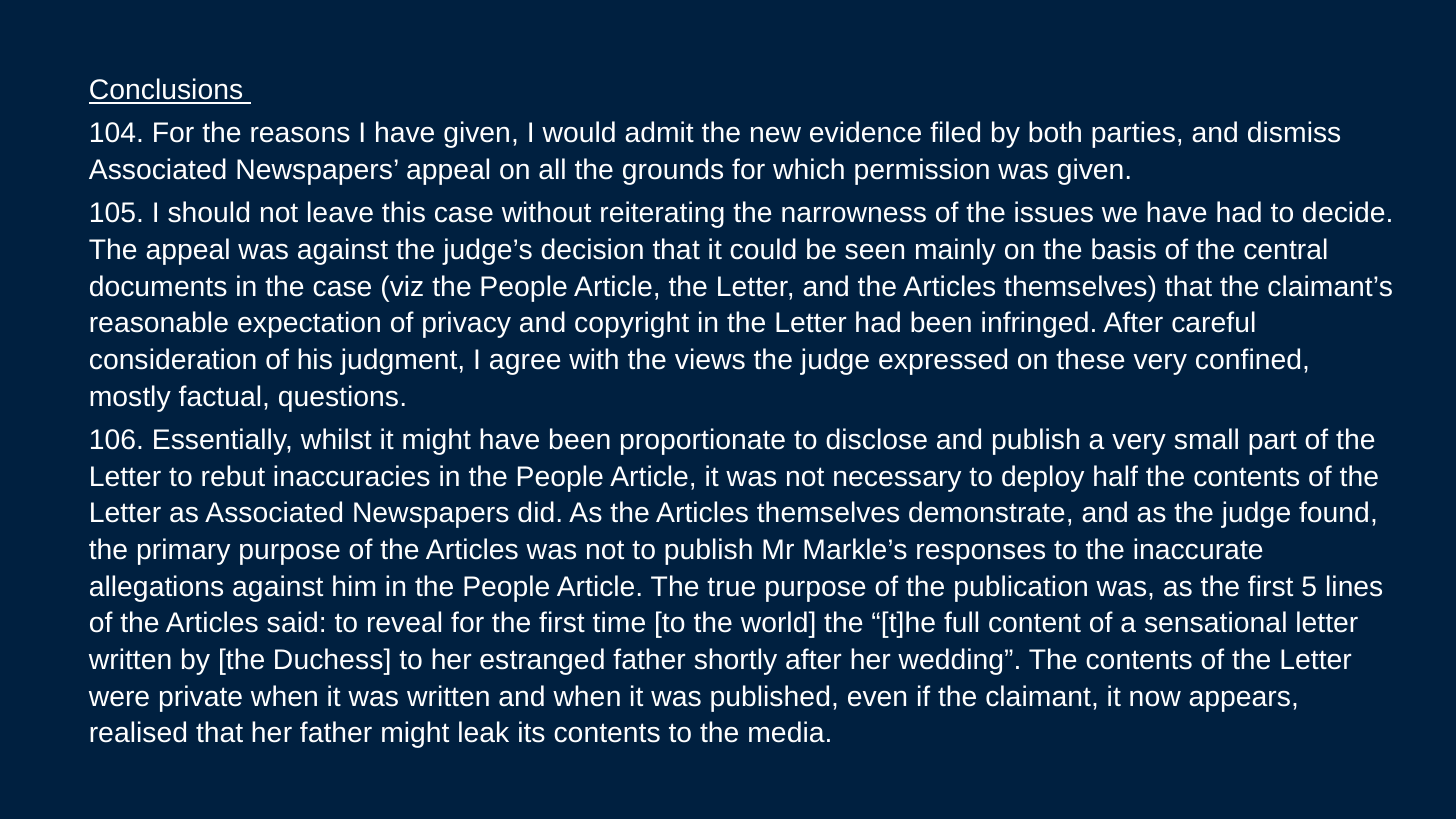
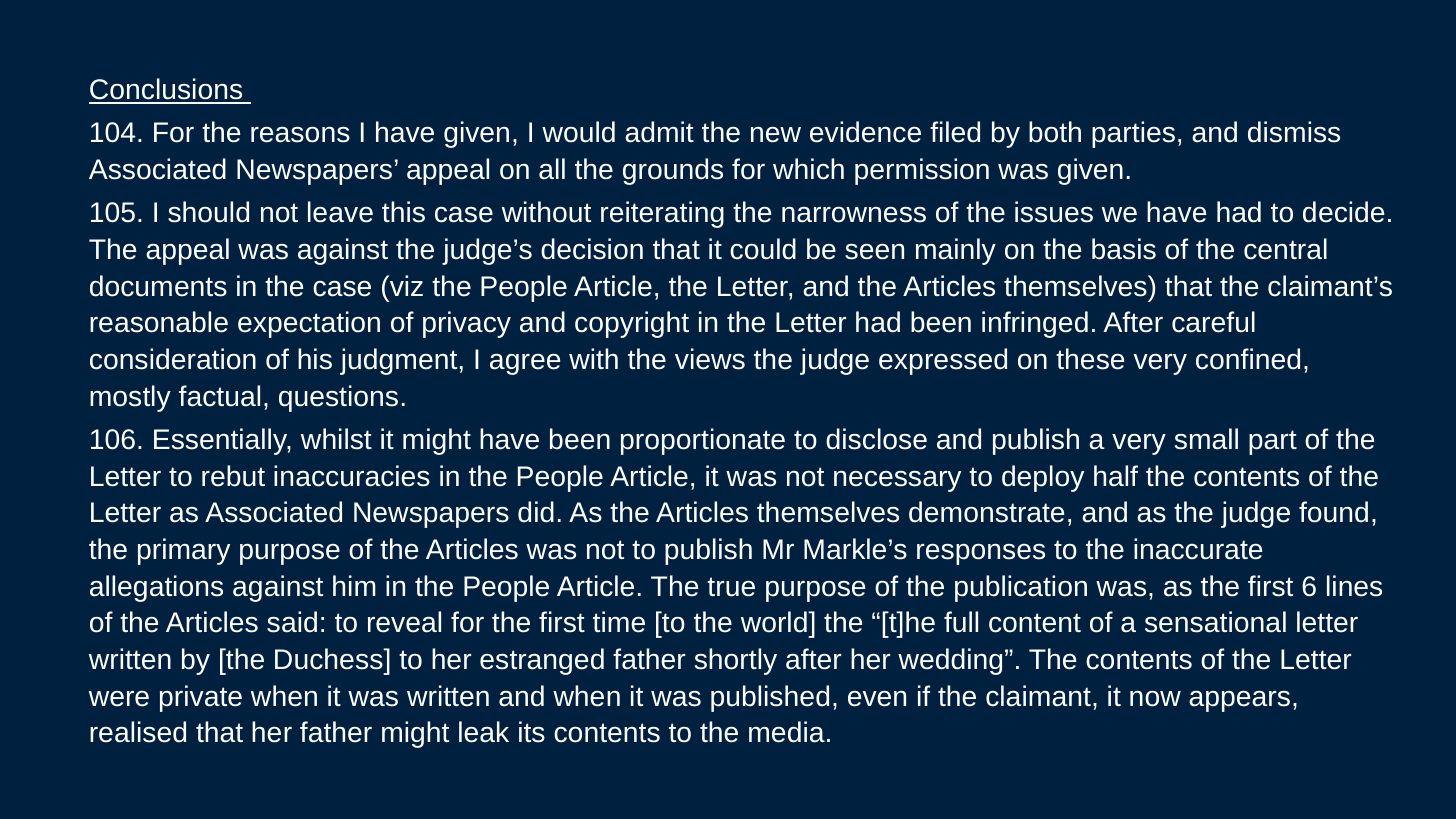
5: 5 -> 6
